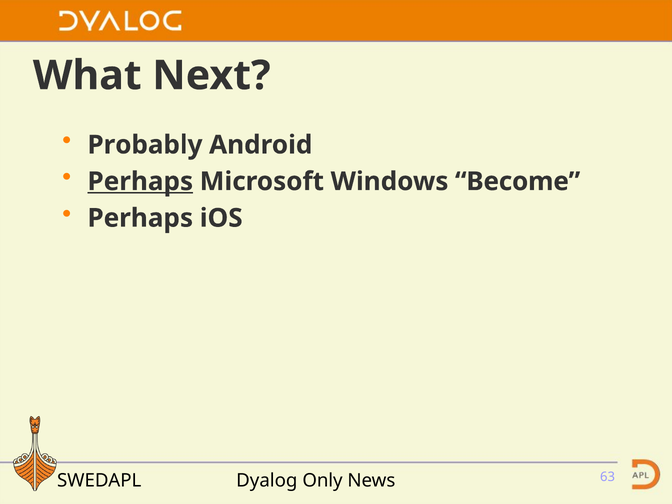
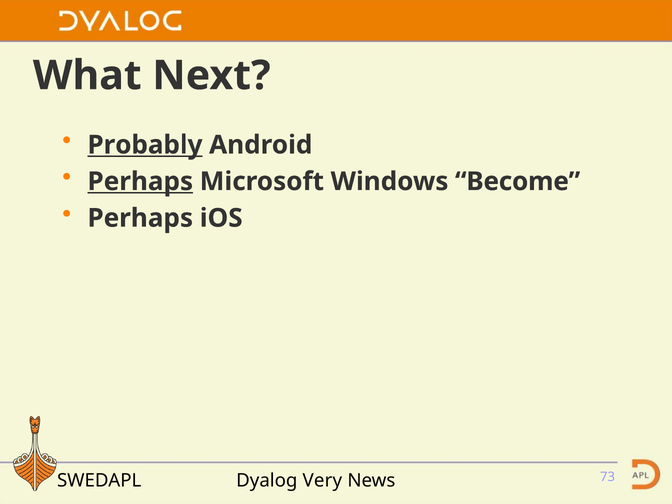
Probably underline: none -> present
Only: Only -> Very
63: 63 -> 73
